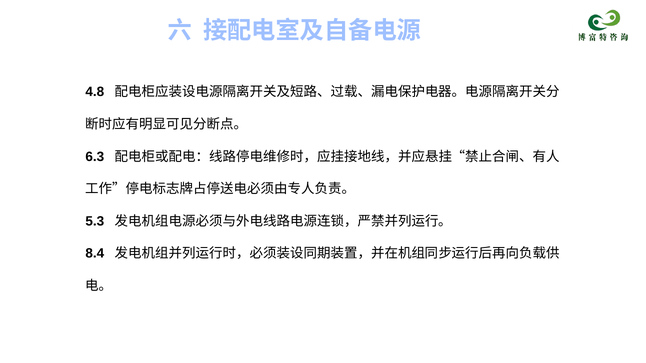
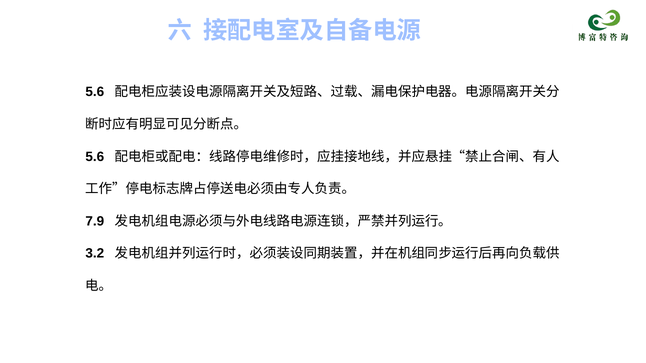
4.8 at (95, 92): 4.8 -> 5.6
6.3 at (95, 157): 6.3 -> 5.6
5.3: 5.3 -> 7.9
8.4: 8.4 -> 3.2
